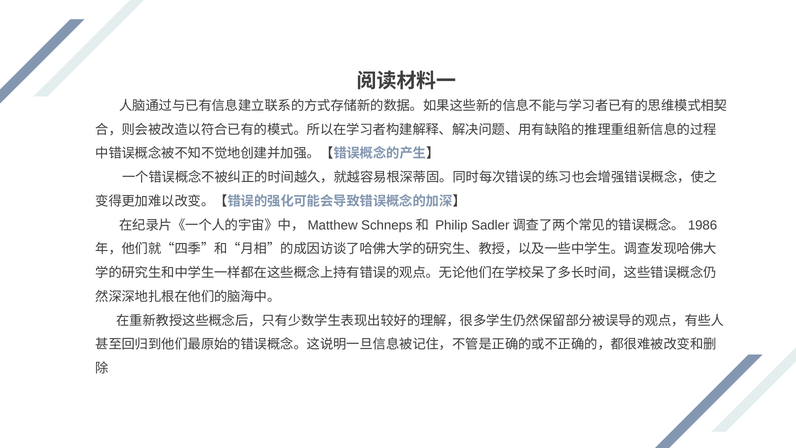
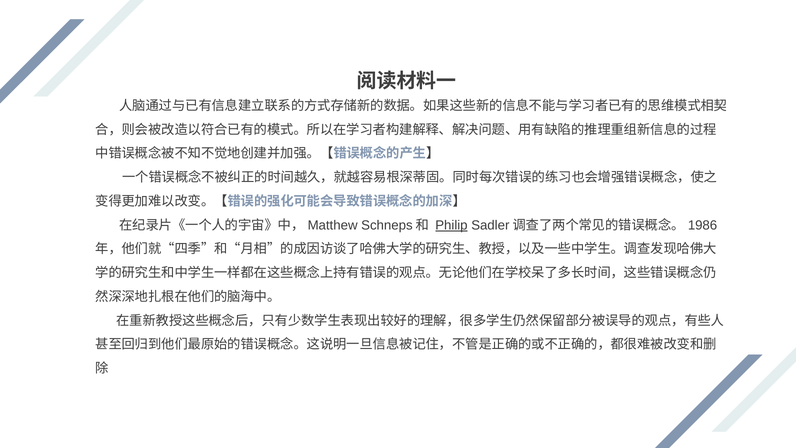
Philip underline: none -> present
